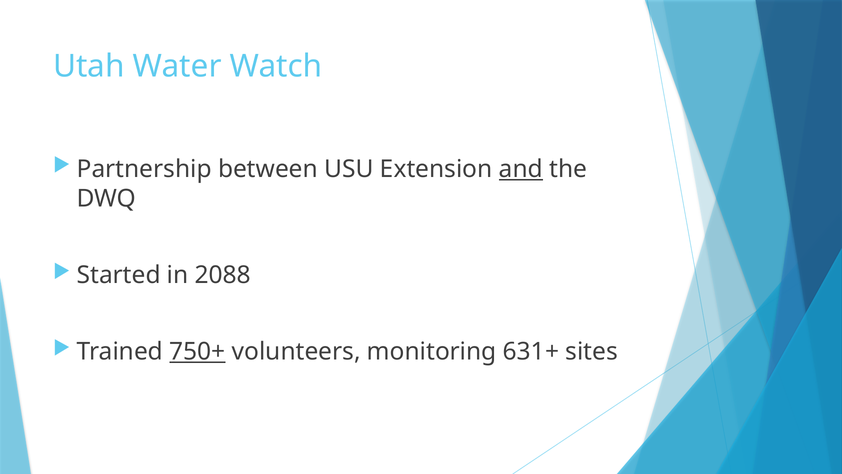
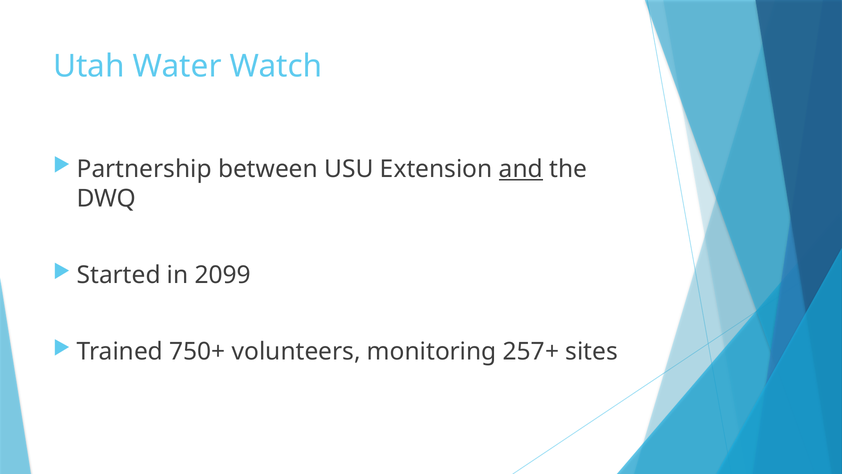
2088: 2088 -> 2099
750+ underline: present -> none
631+: 631+ -> 257+
